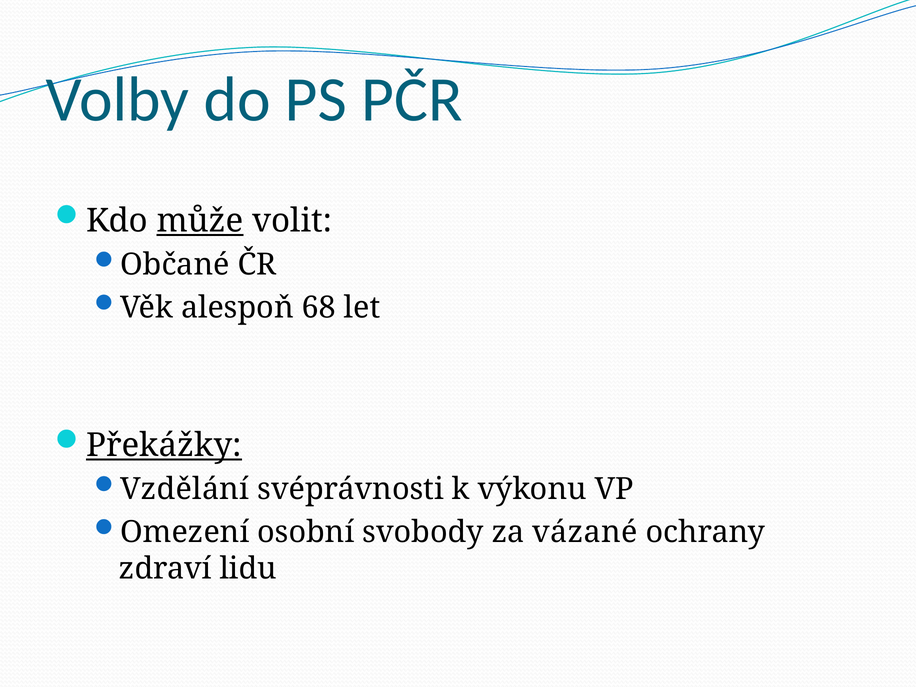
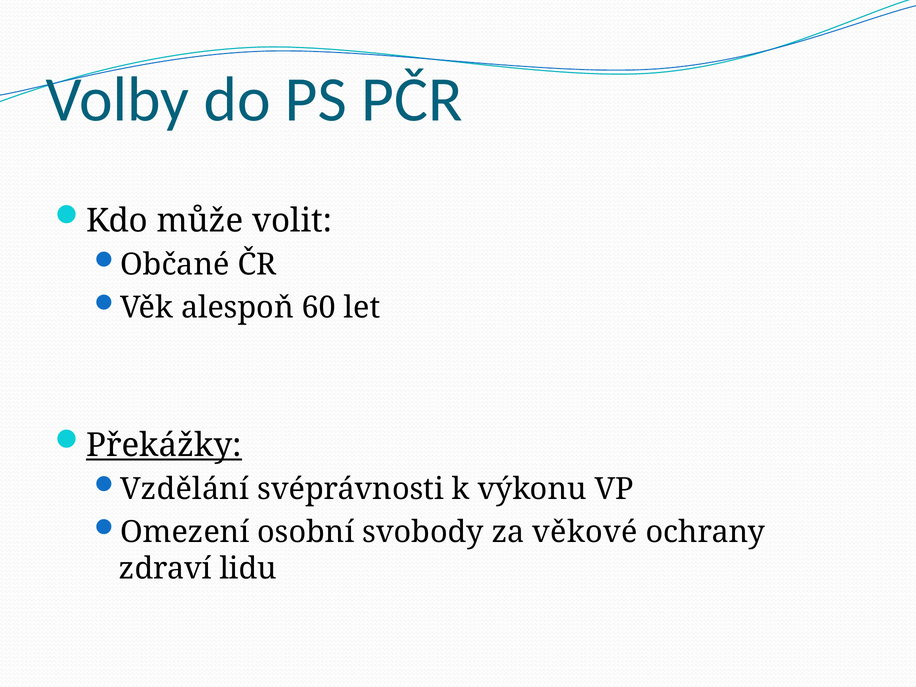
může underline: present -> none
68: 68 -> 60
vázané: vázané -> věkové
